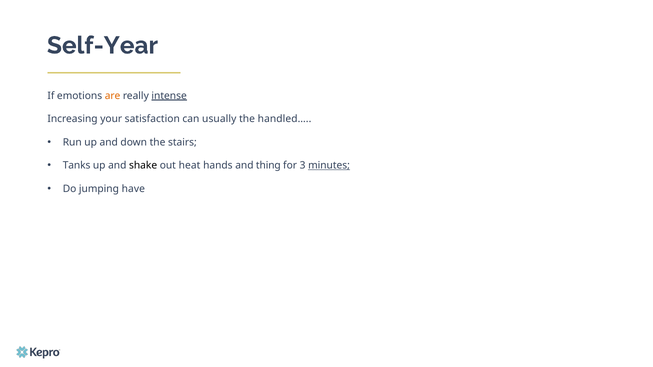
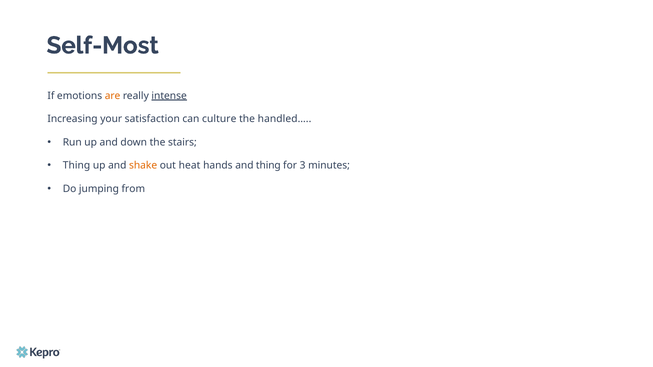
Self-Year: Self-Year -> Self-Most
usually: usually -> culture
Tanks at (77, 166): Tanks -> Thing
shake colour: black -> orange
minutes underline: present -> none
have: have -> from
